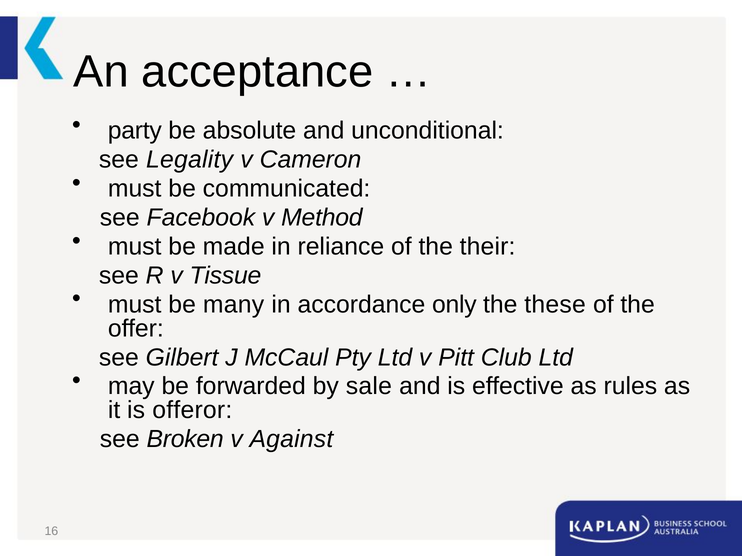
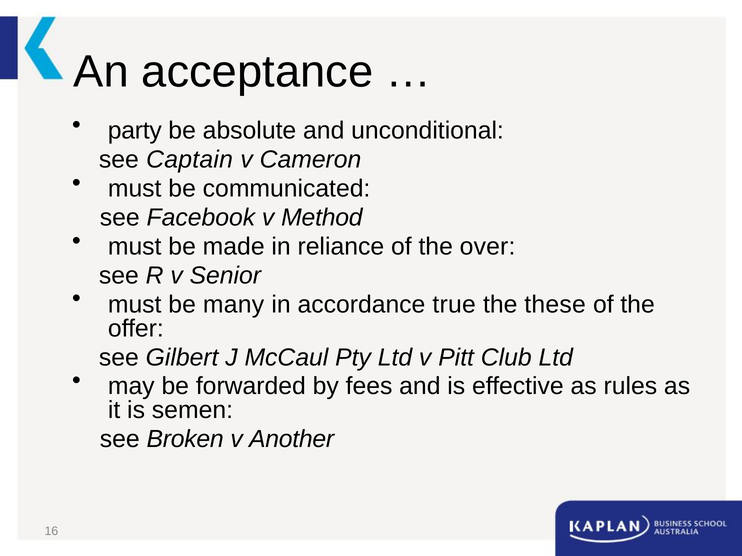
Legality: Legality -> Captain
their: their -> over
Tissue: Tissue -> Senior
only: only -> true
sale: sale -> fees
offeror: offeror -> semen
Against: Against -> Another
